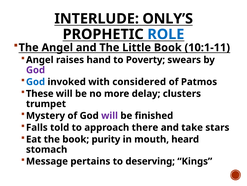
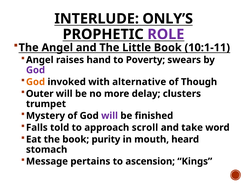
ROLE colour: blue -> purple
God at (36, 82) colour: blue -> orange
considered: considered -> alternative
Patmos: Patmos -> Though
These: These -> Outer
there: there -> scroll
stars: stars -> word
deserving: deserving -> ascension
